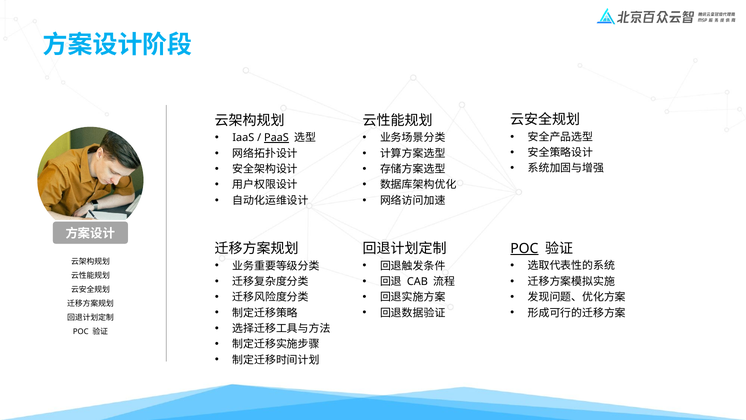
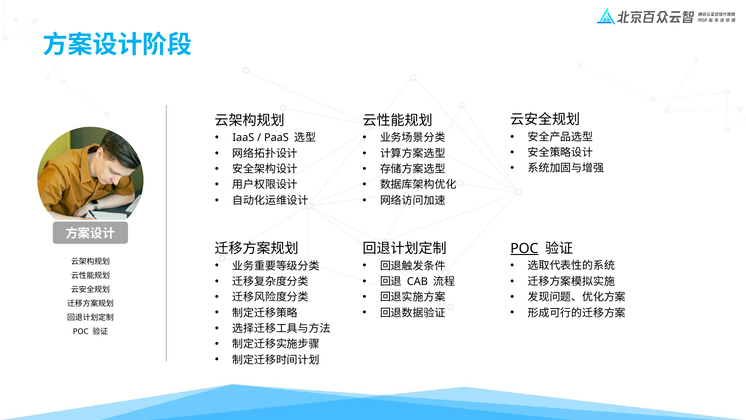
PaaS underline: present -> none
